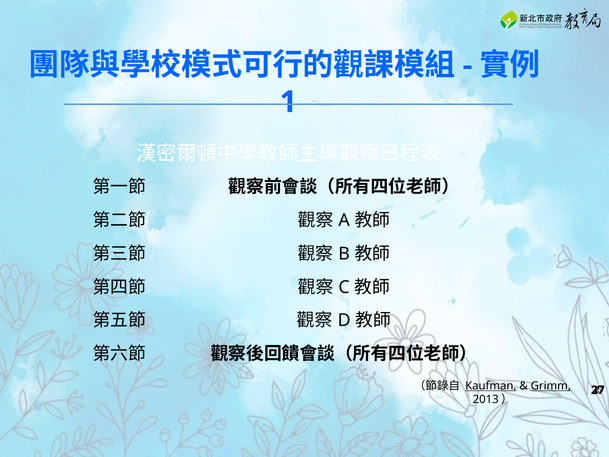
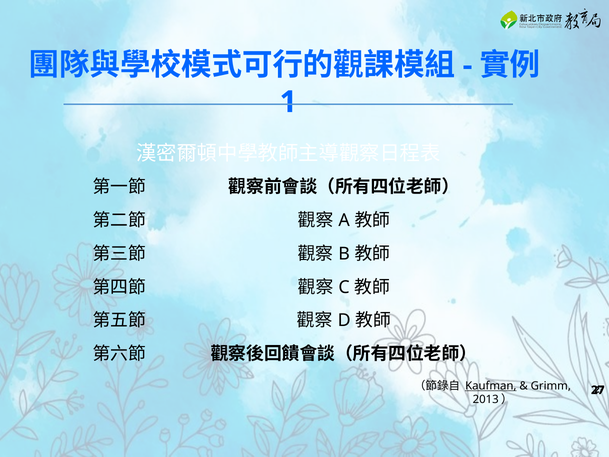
Grimm underline: present -> none
